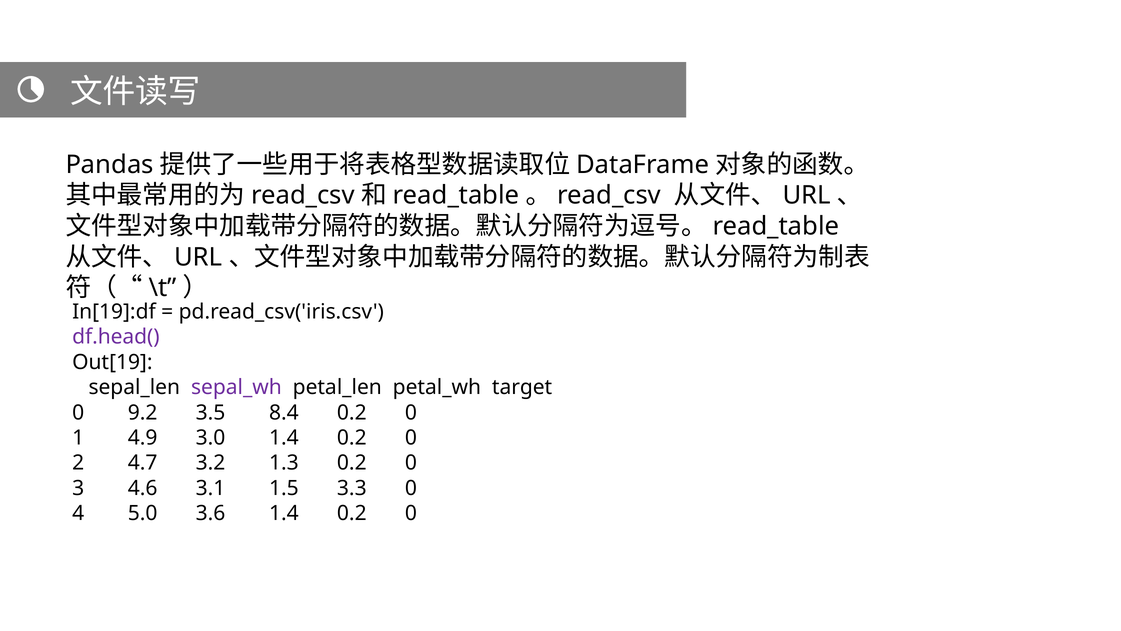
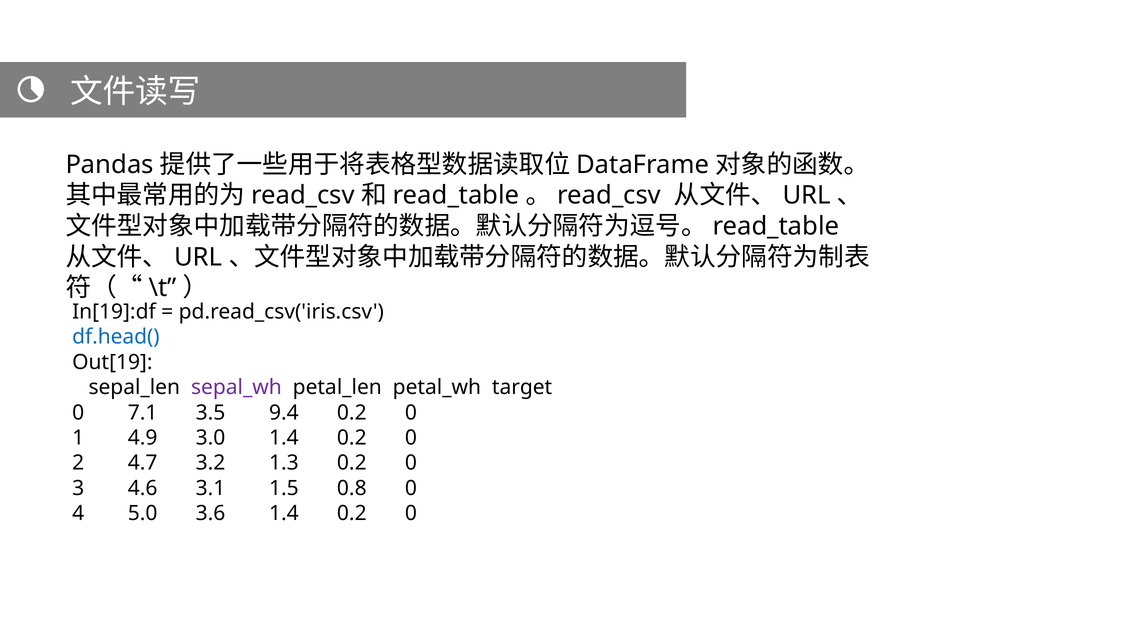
df.head( colour: purple -> blue
9.2: 9.2 -> 7.1
8.4: 8.4 -> 9.4
3.3: 3.3 -> 0.8
